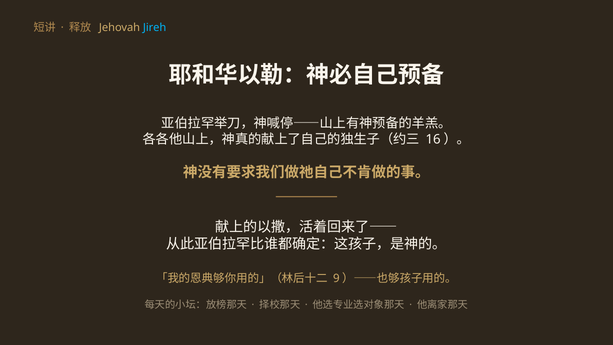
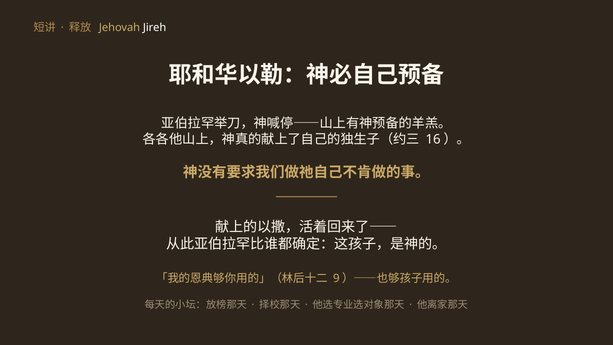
Jireh colour: light blue -> white
